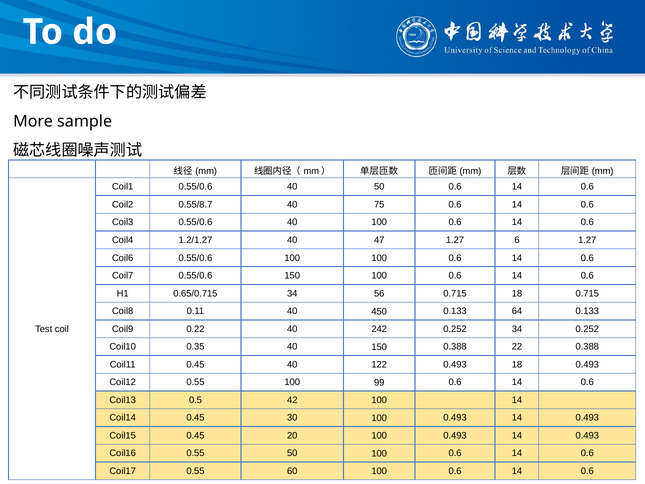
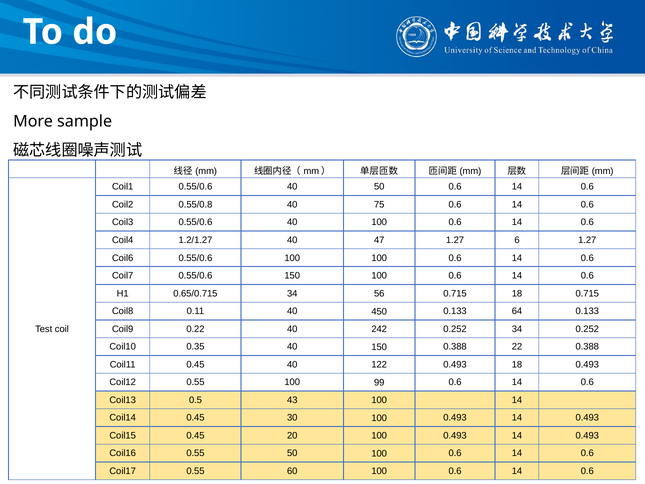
0.55/8.7: 0.55/8.7 -> 0.55/0.8
42: 42 -> 43
